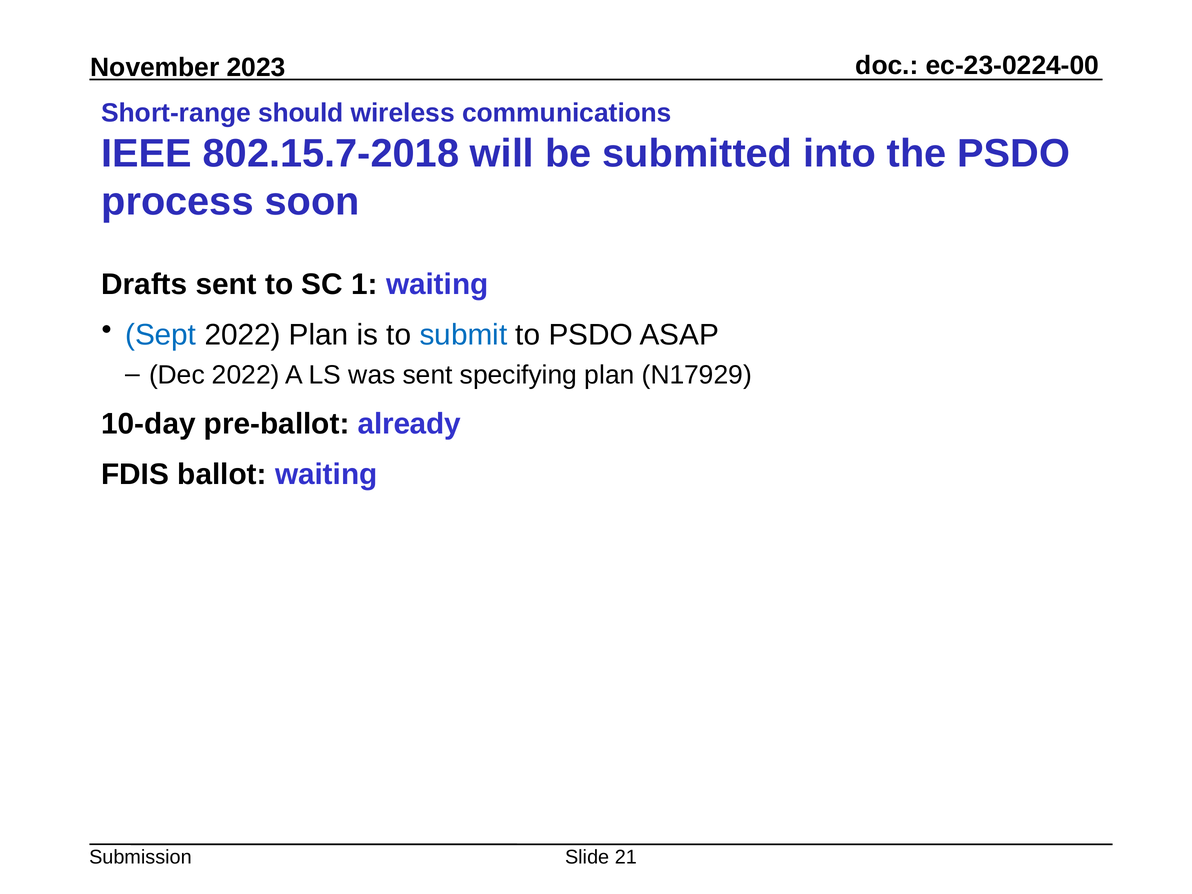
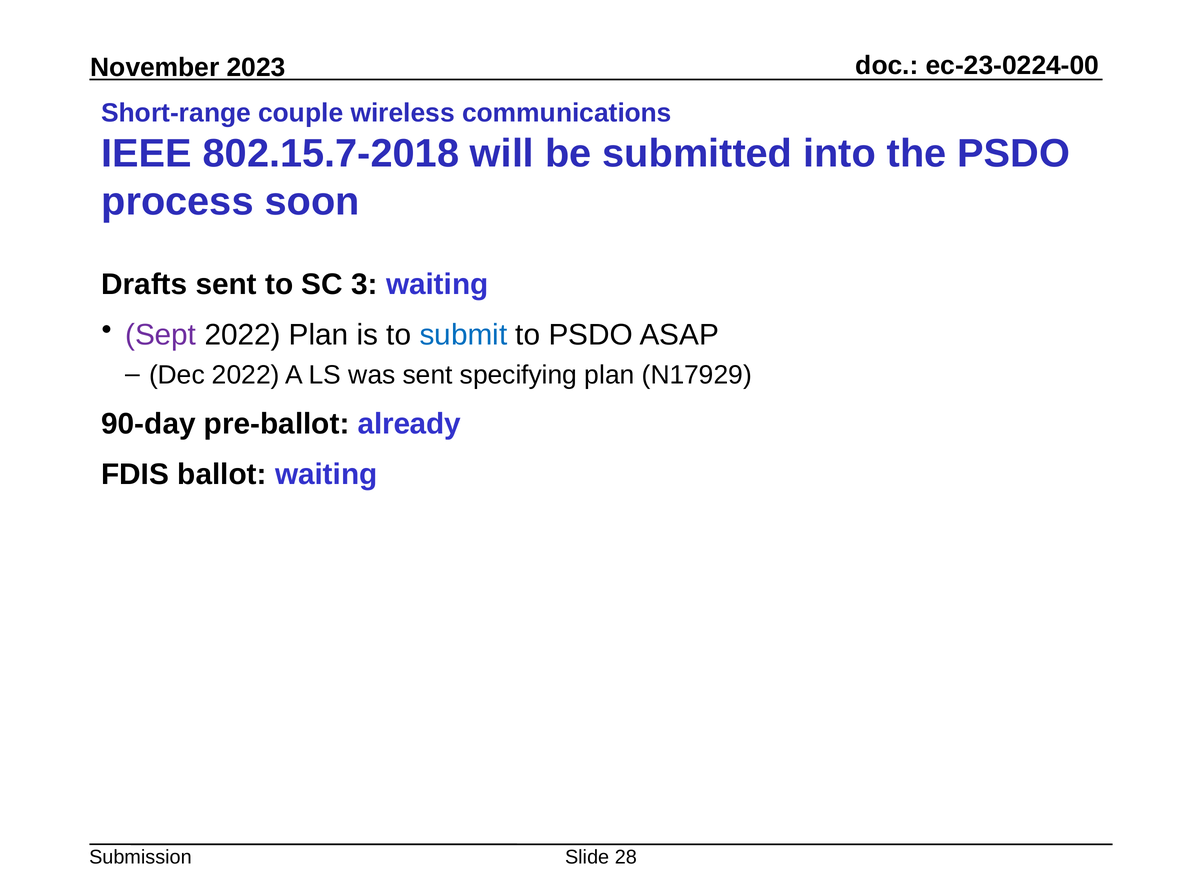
should: should -> couple
1: 1 -> 3
Sept colour: blue -> purple
10-day: 10-day -> 90-day
21: 21 -> 28
